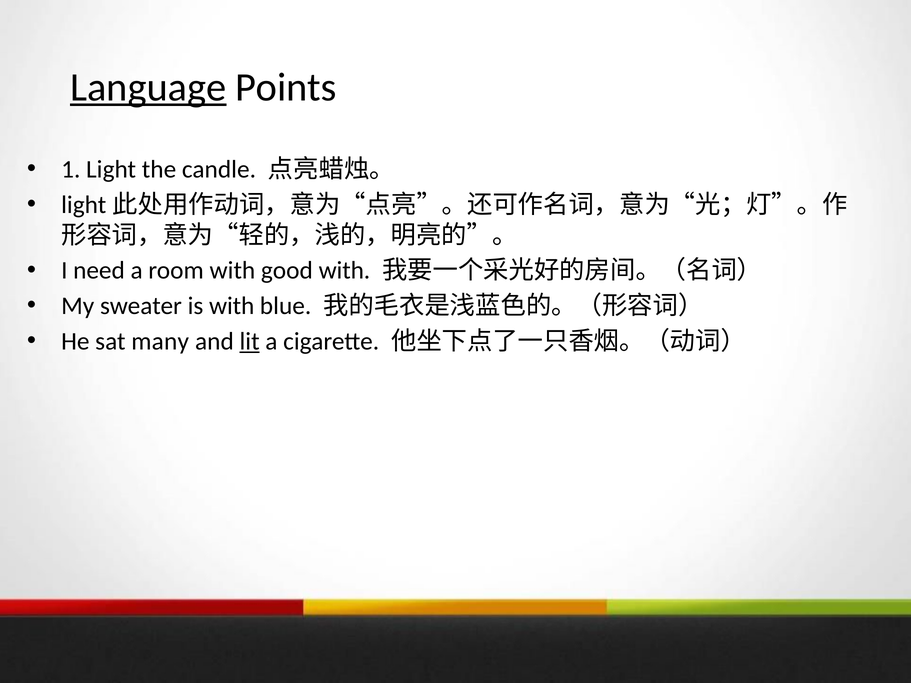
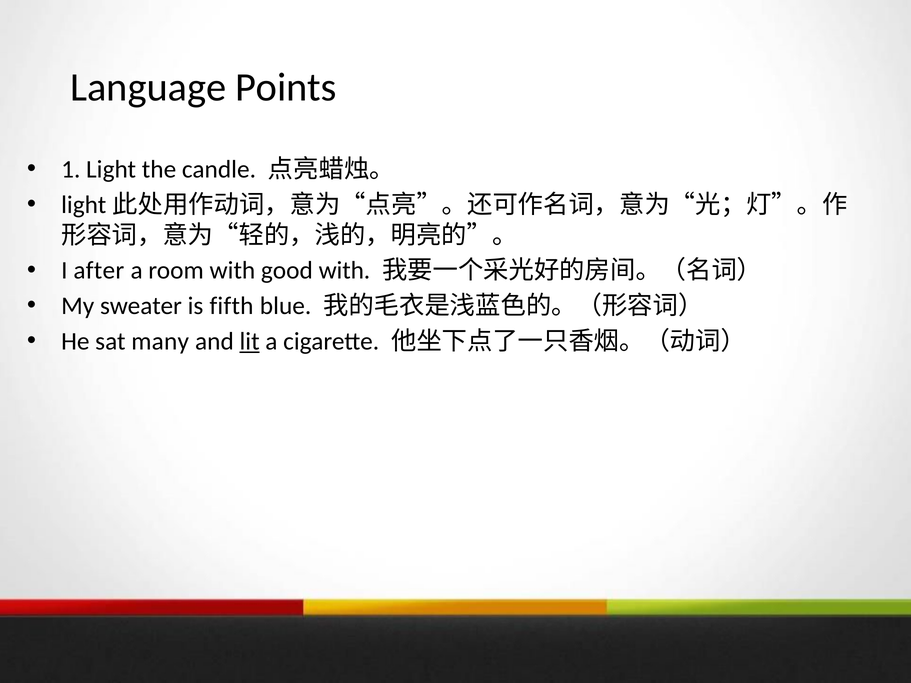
Language underline: present -> none
need: need -> after
is with: with -> fifth
